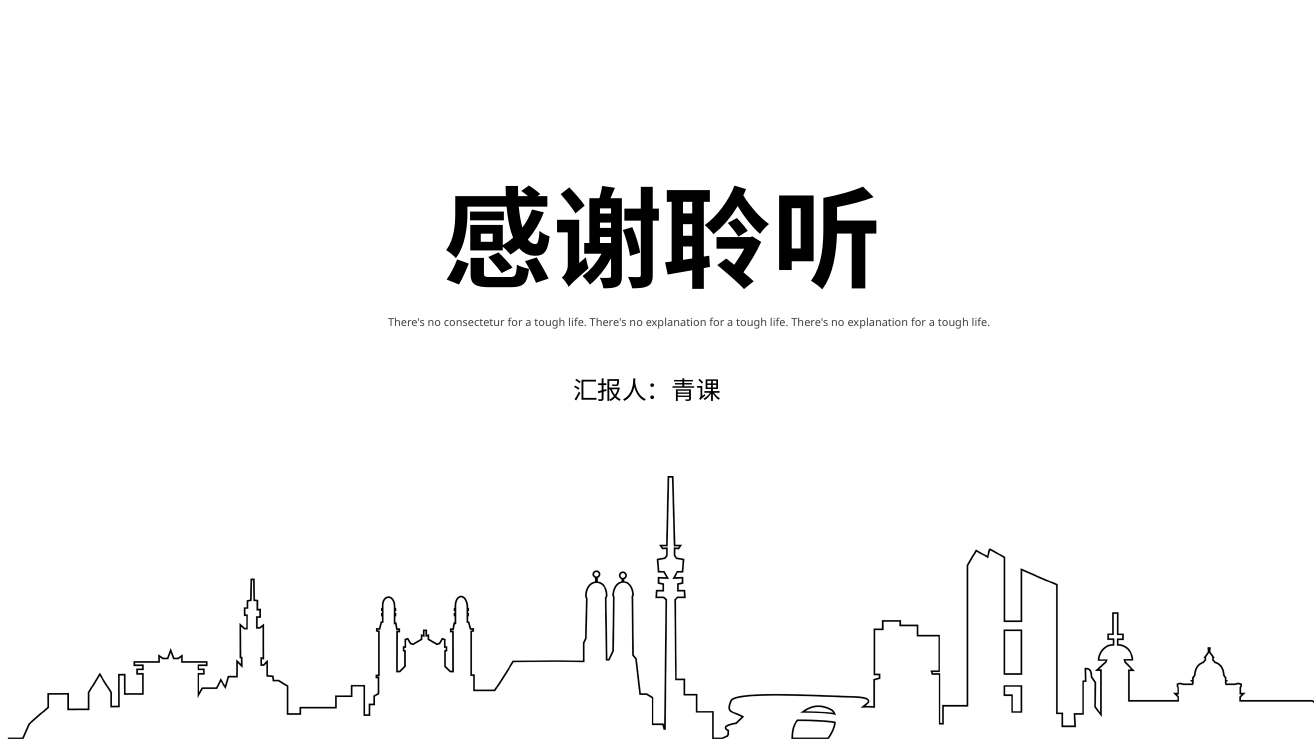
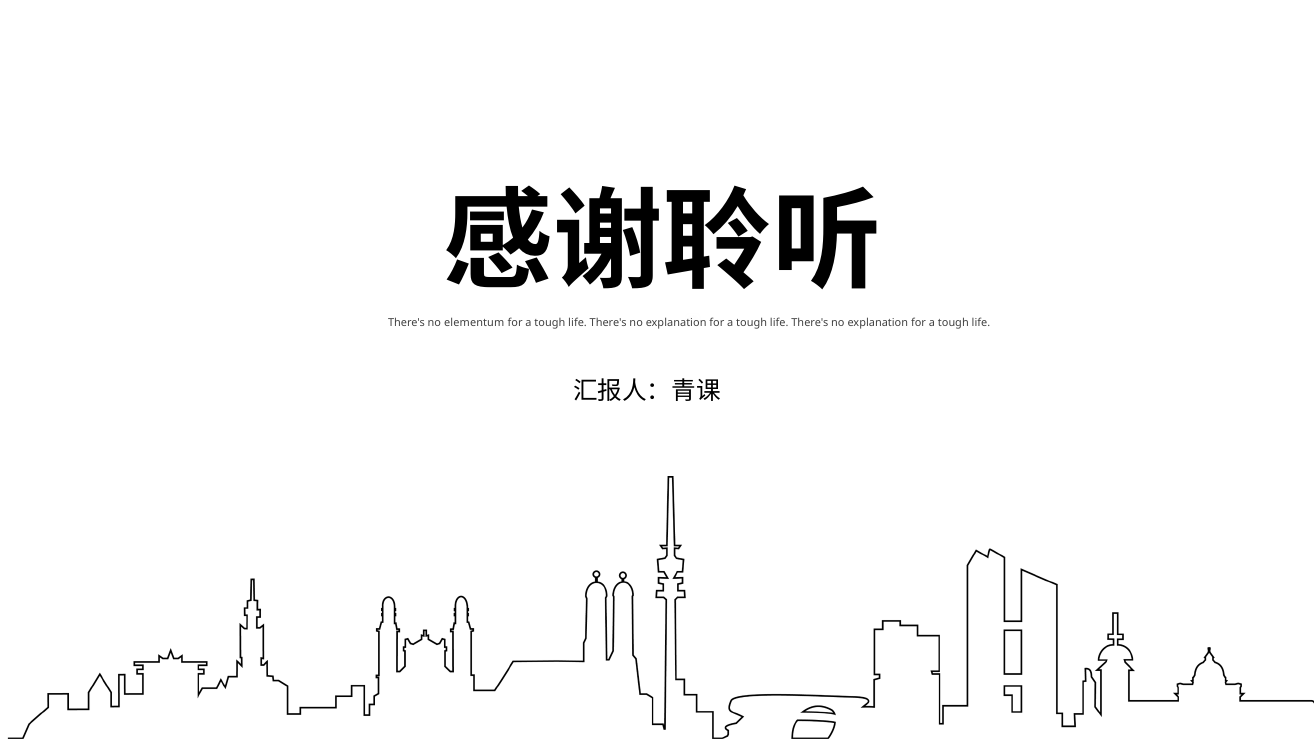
consectetur: consectetur -> elementum
